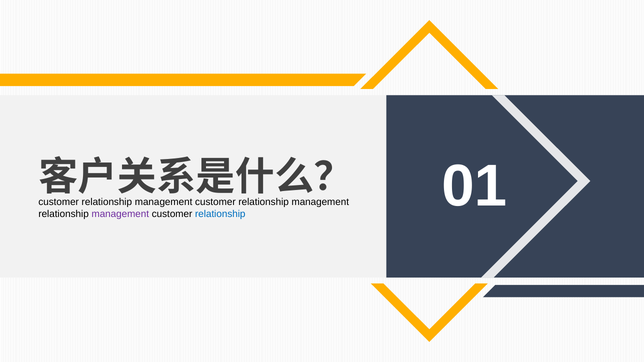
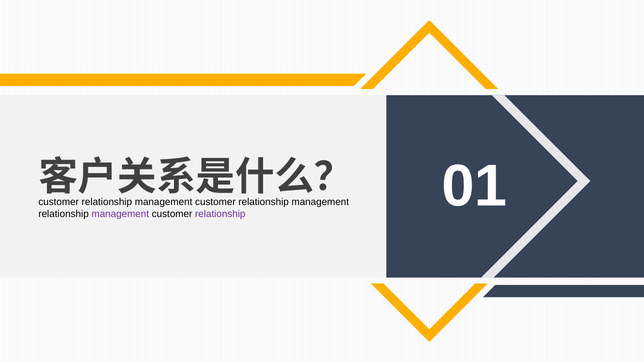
relationship at (220, 214) colour: blue -> purple
